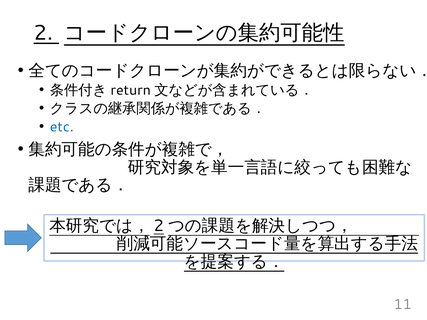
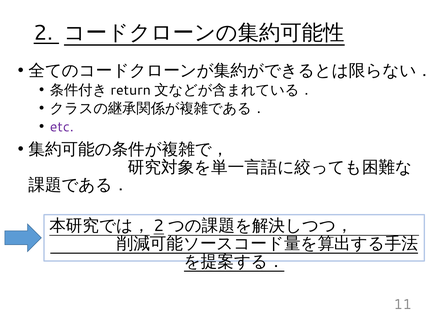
etc colour: blue -> purple
